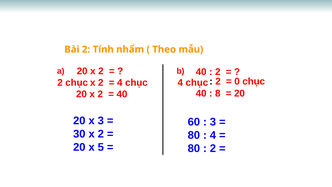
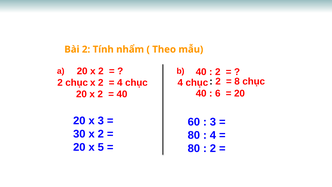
0: 0 -> 8
8: 8 -> 6
